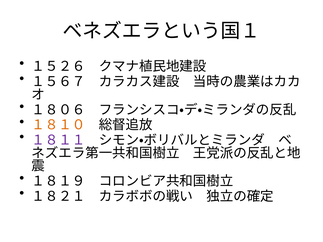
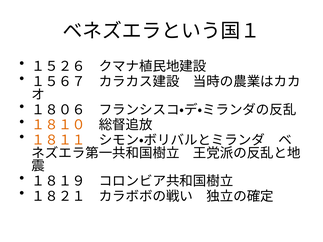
１８１１ colour: purple -> orange
